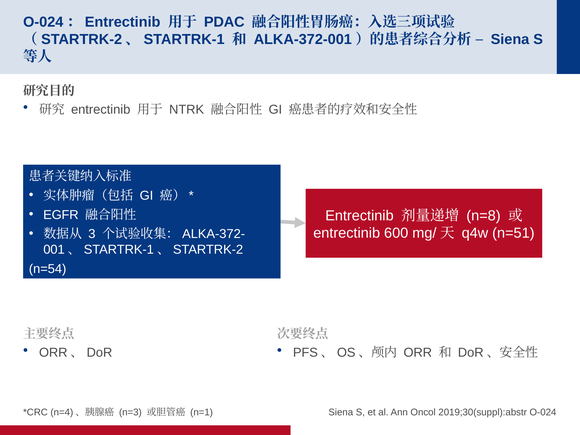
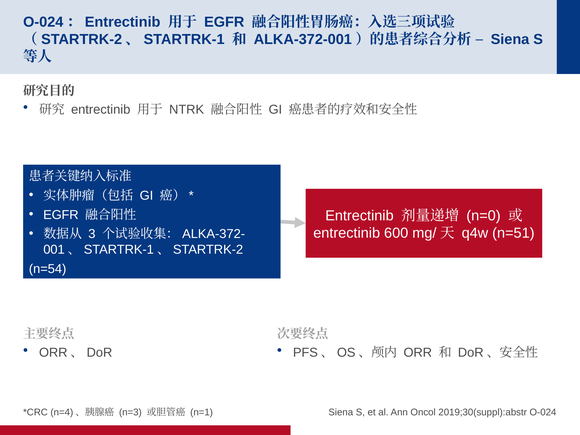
PDAC at (224, 22): PDAC -> EGFR
n=8: n=8 -> n=0
